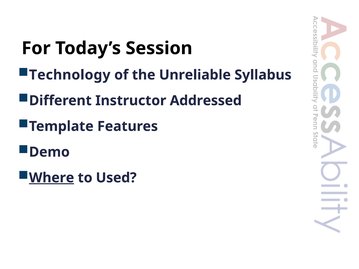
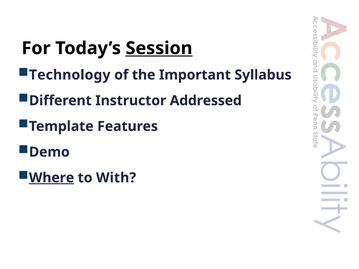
Session underline: none -> present
Unreliable: Unreliable -> Important
Used: Used -> With
